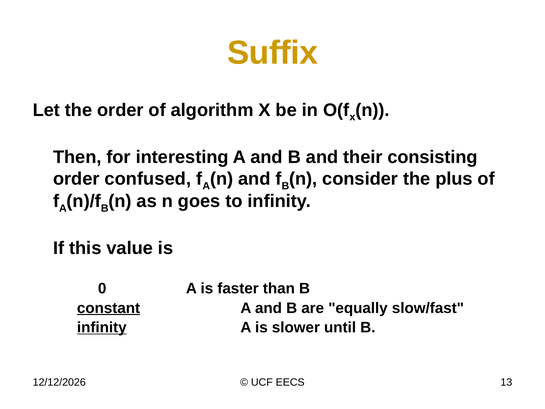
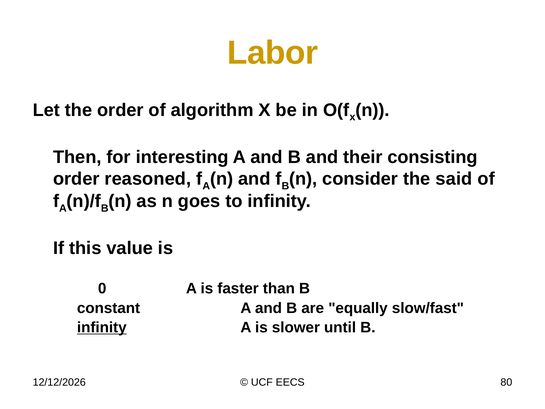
Suffix: Suffix -> Labor
confused: confused -> reasoned
plus: plus -> said
constant underline: present -> none
13: 13 -> 80
